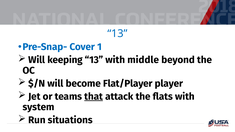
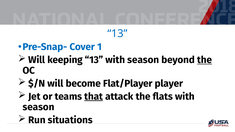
13 with middle: middle -> season
the at (205, 60) underline: none -> present
system at (39, 107): system -> season
